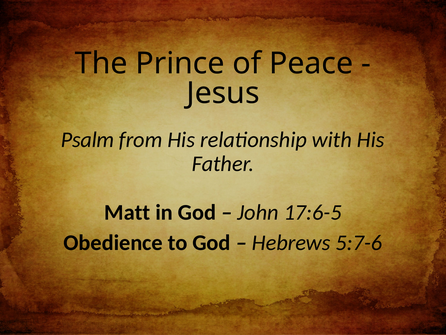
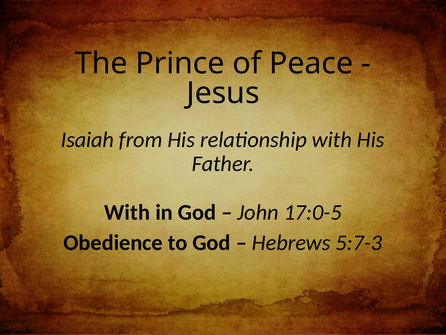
Psalm: Psalm -> Isaiah
Matt at (127, 212): Matt -> With
17:6-5: 17:6-5 -> 17:0-5
5:7-6: 5:7-6 -> 5:7-3
